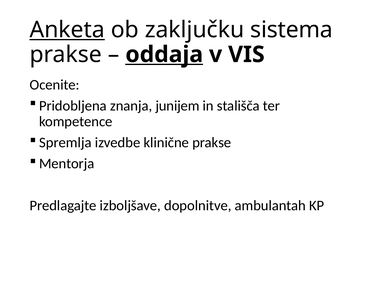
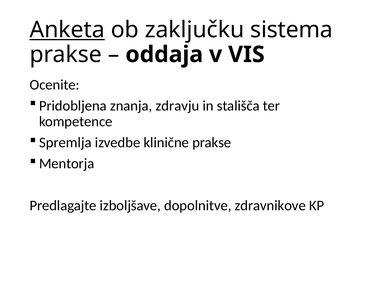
oddaja underline: present -> none
junijem: junijem -> zdravju
ambulantah: ambulantah -> zdravnikove
